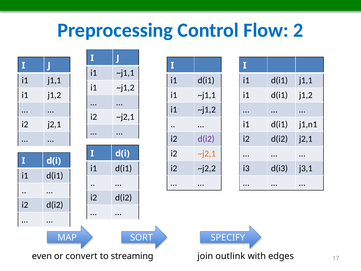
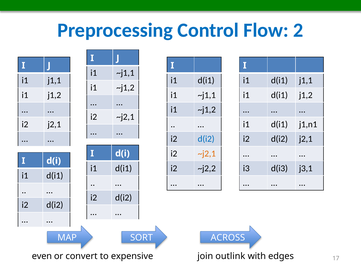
d(i2 at (206, 139) colour: purple -> blue
SPECIFY: SPECIFY -> ACROSS
streaming: streaming -> expensive
